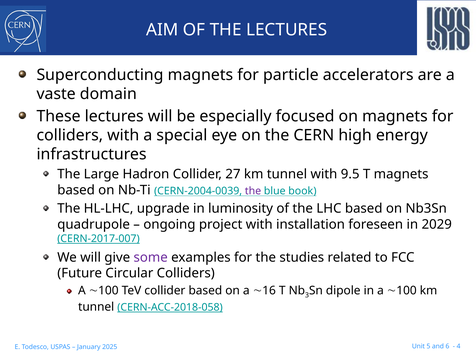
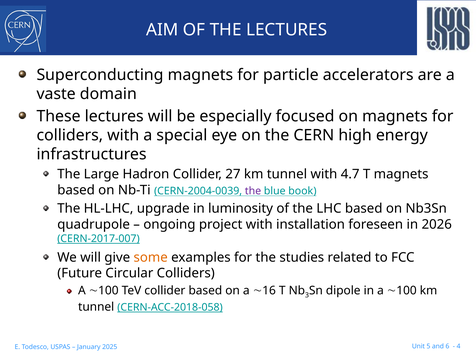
9.5: 9.5 -> 4.7
2029: 2029 -> 2026
some colour: purple -> orange
